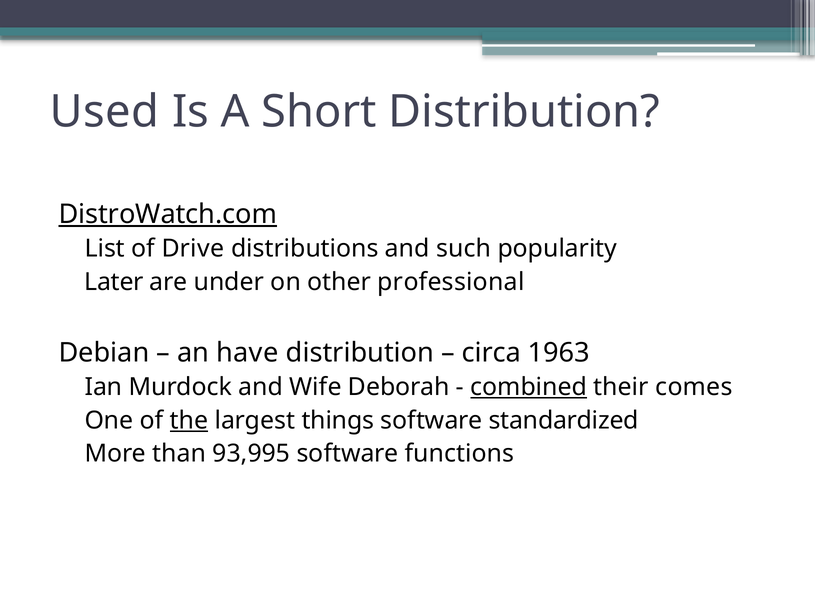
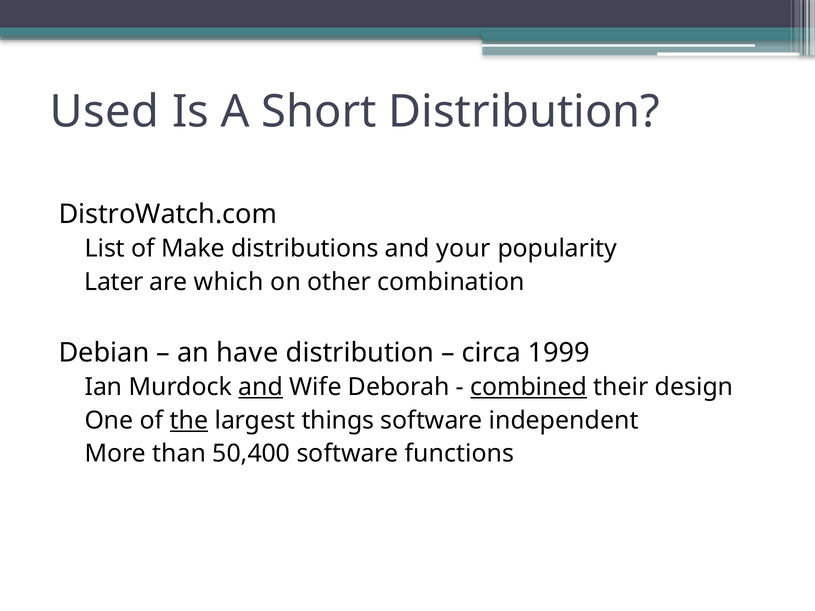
DistroWatch.com underline: present -> none
Drive: Drive -> Make
such: such -> your
under: under -> which
professional: professional -> combination
1963: 1963 -> 1999
and at (261, 387) underline: none -> present
comes: comes -> design
standardized: standardized -> independent
93,995: 93,995 -> 50,400
